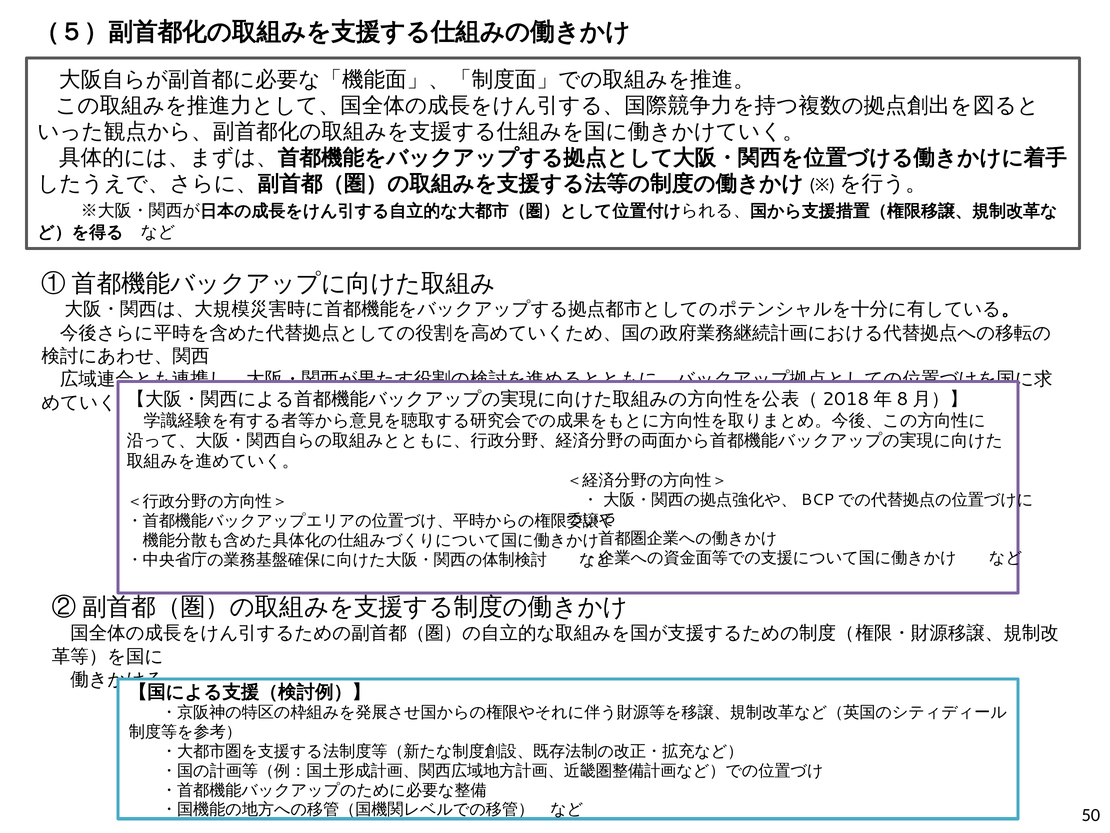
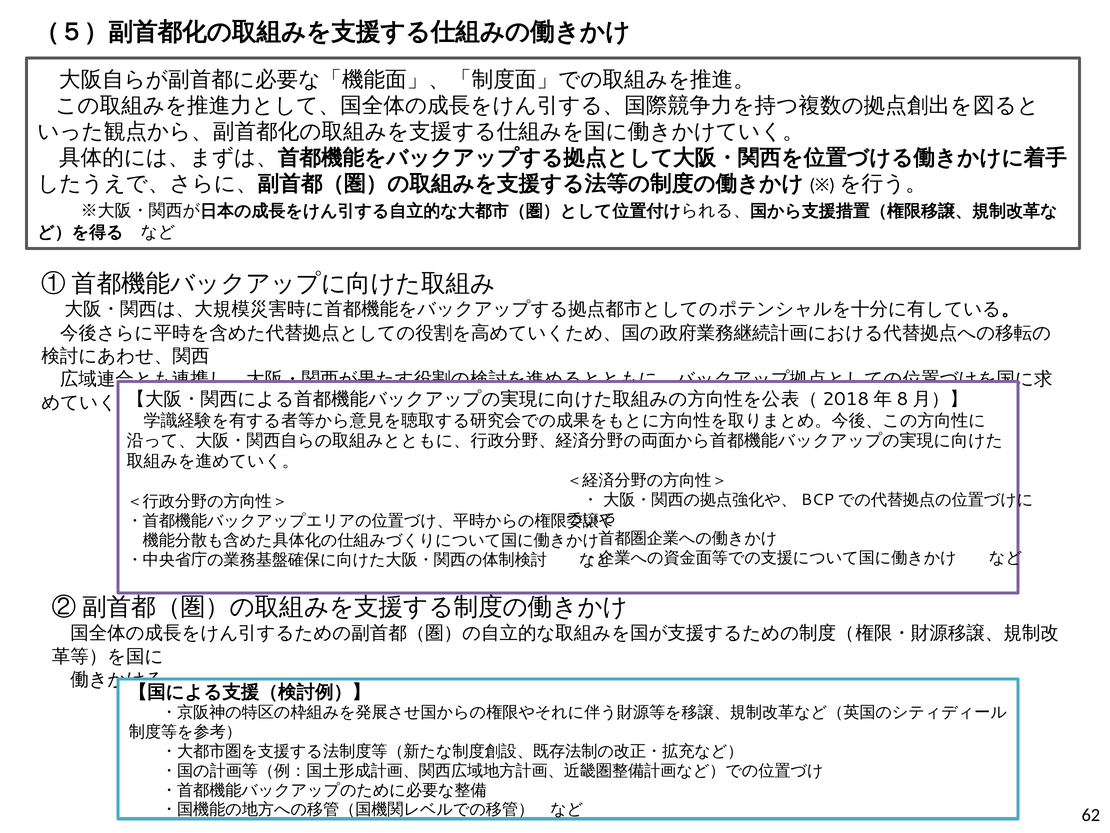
50: 50 -> 62
